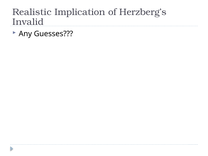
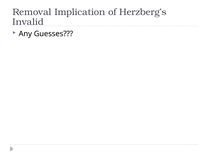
Realistic: Realistic -> Removal
